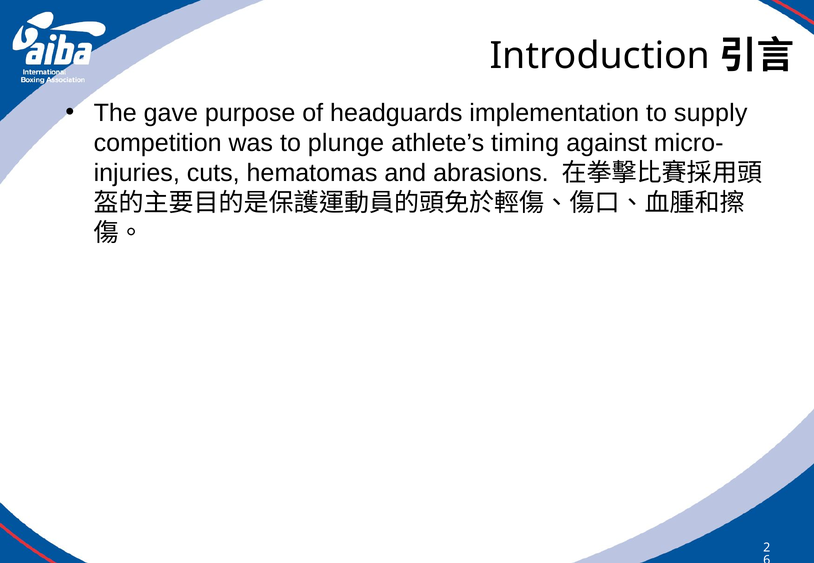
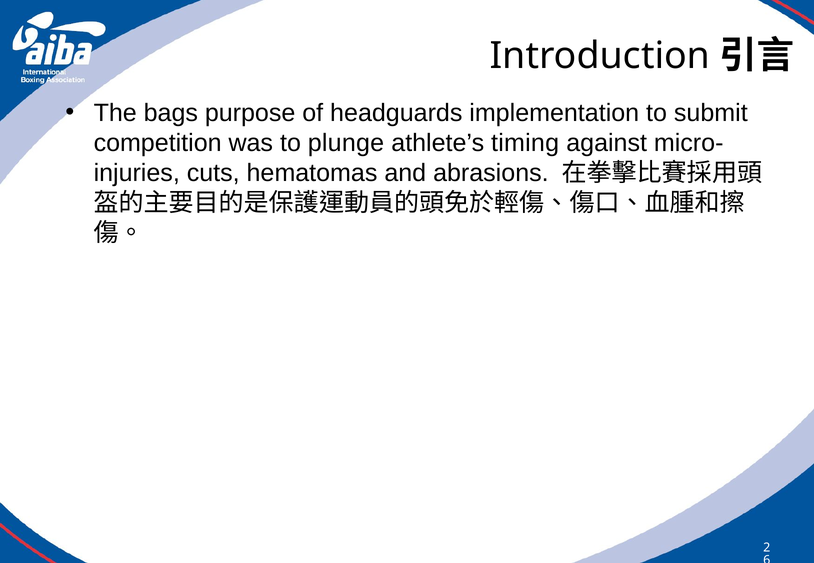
gave: gave -> bags
supply: supply -> submit
